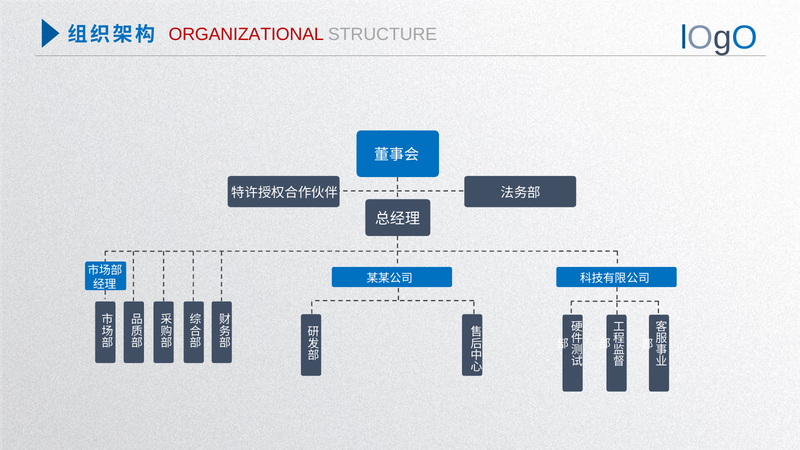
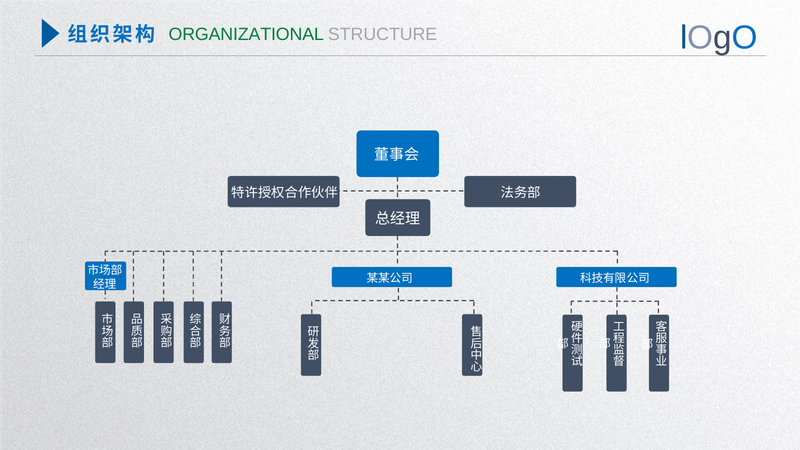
ORGANIZATIONAL colour: red -> green
